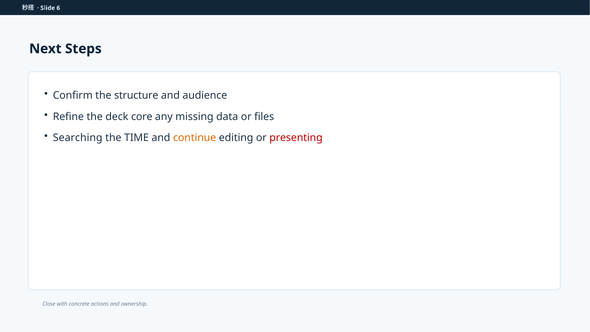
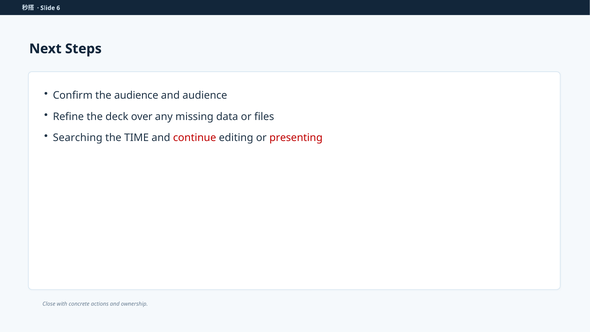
the structure: structure -> audience
core: core -> over
continue colour: orange -> red
